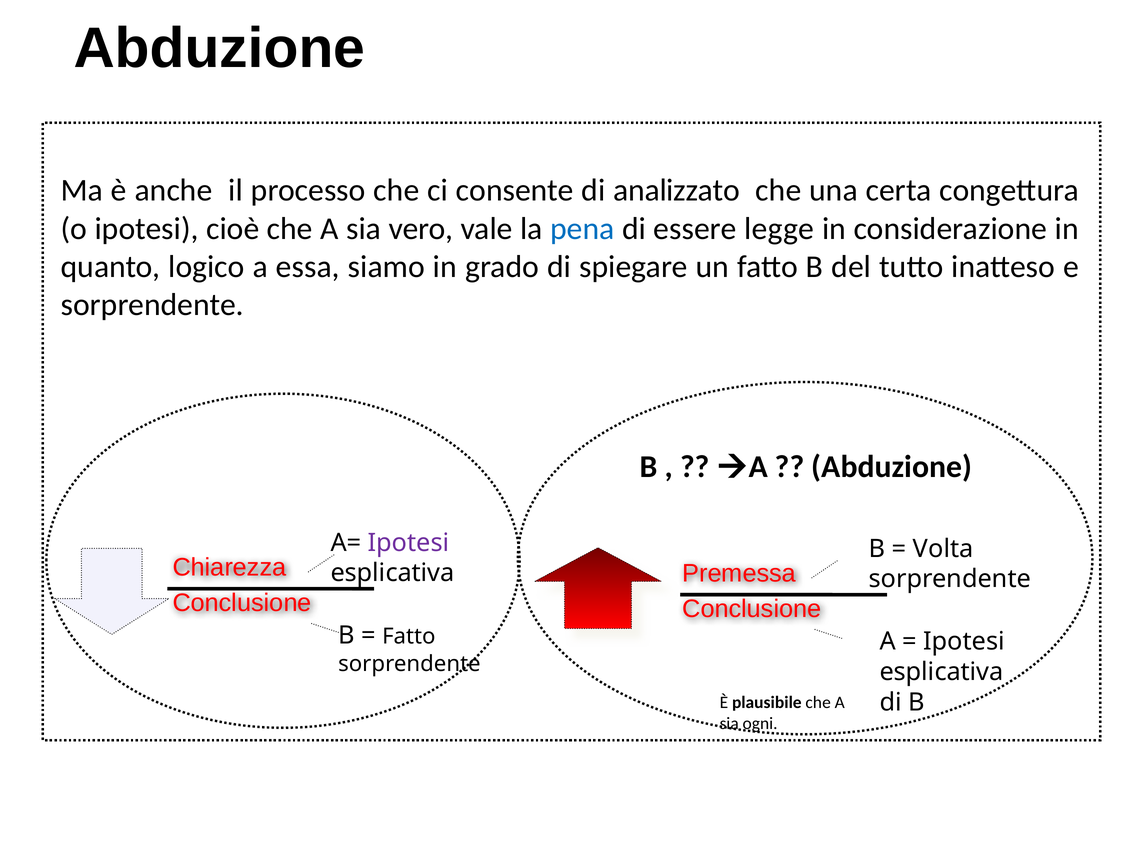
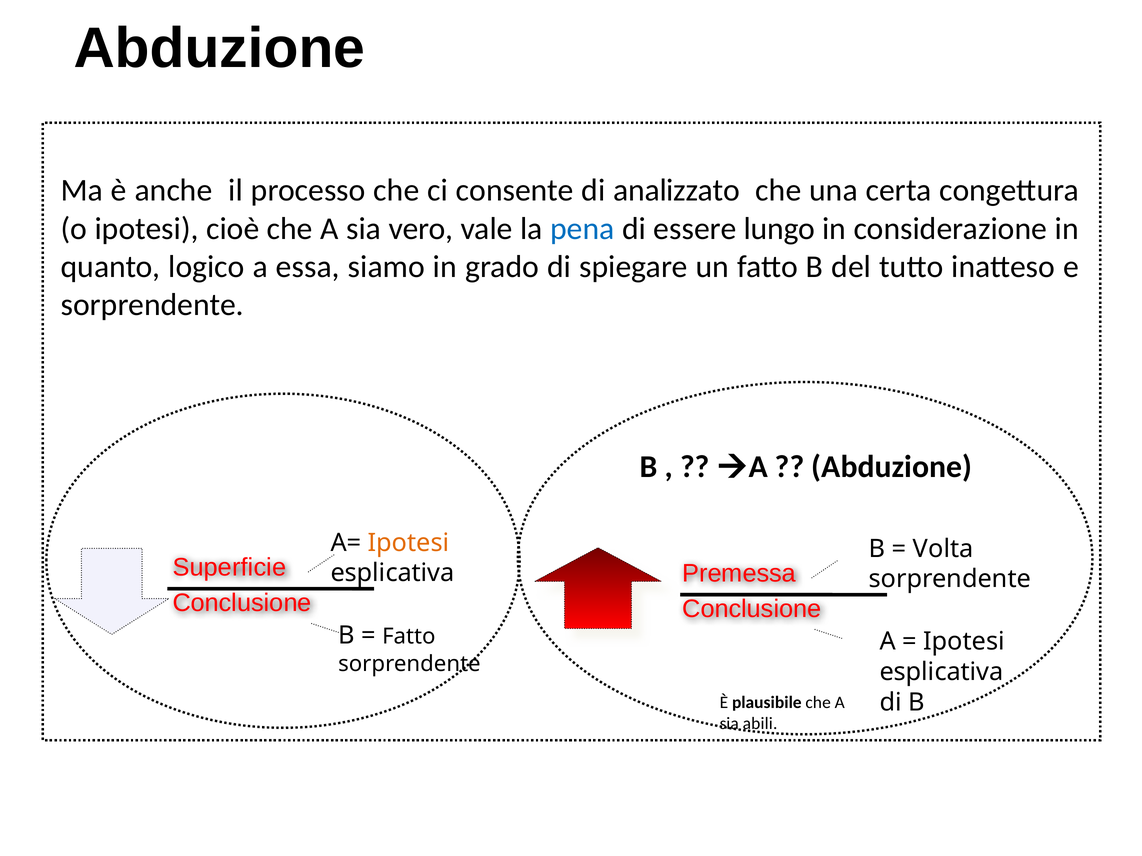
legge: legge -> lungo
Ipotesi at (408, 543) colour: purple -> orange
Chiarezza: Chiarezza -> Superficie
ogni: ogni -> abili
